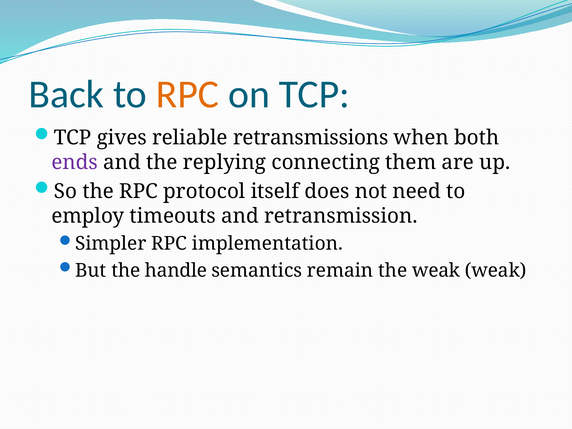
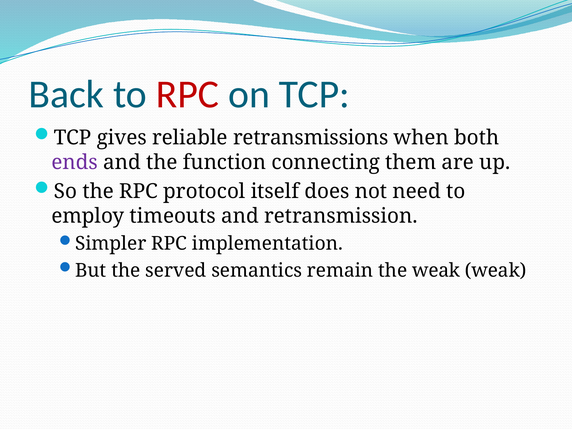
RPC at (188, 95) colour: orange -> red
replying: replying -> function
handle: handle -> served
